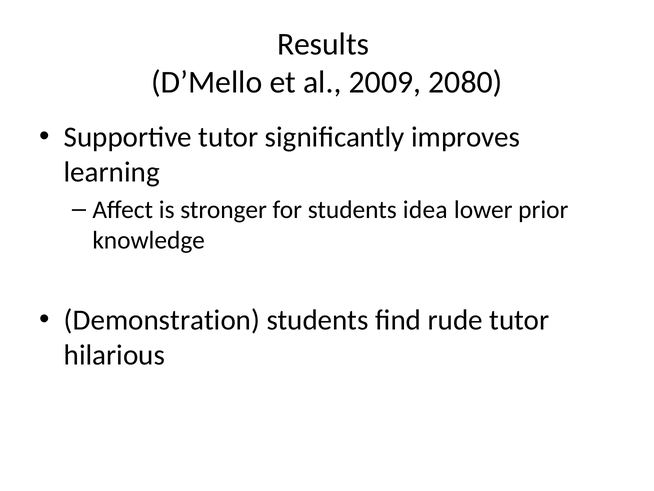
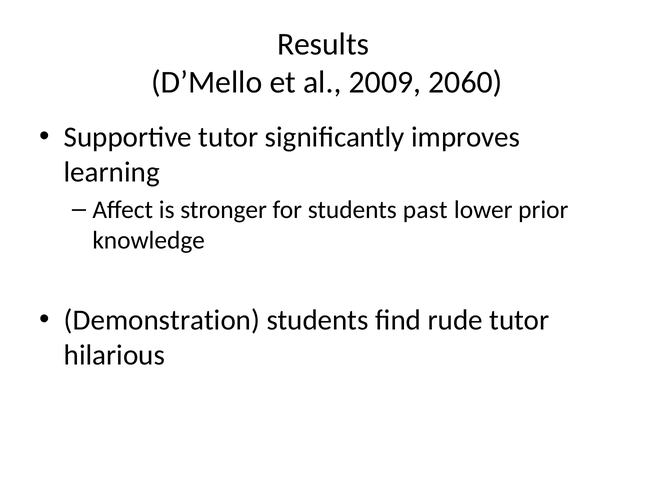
2080: 2080 -> 2060
idea: idea -> past
